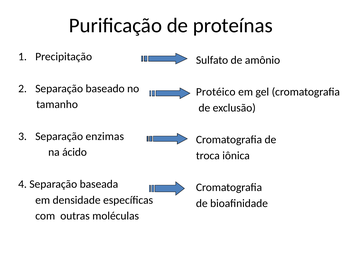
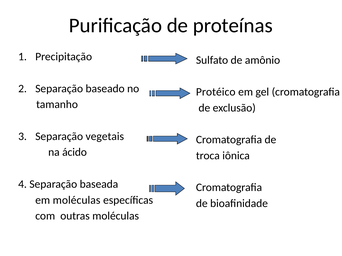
enzimas: enzimas -> vegetais
em densidade: densidade -> moléculas
